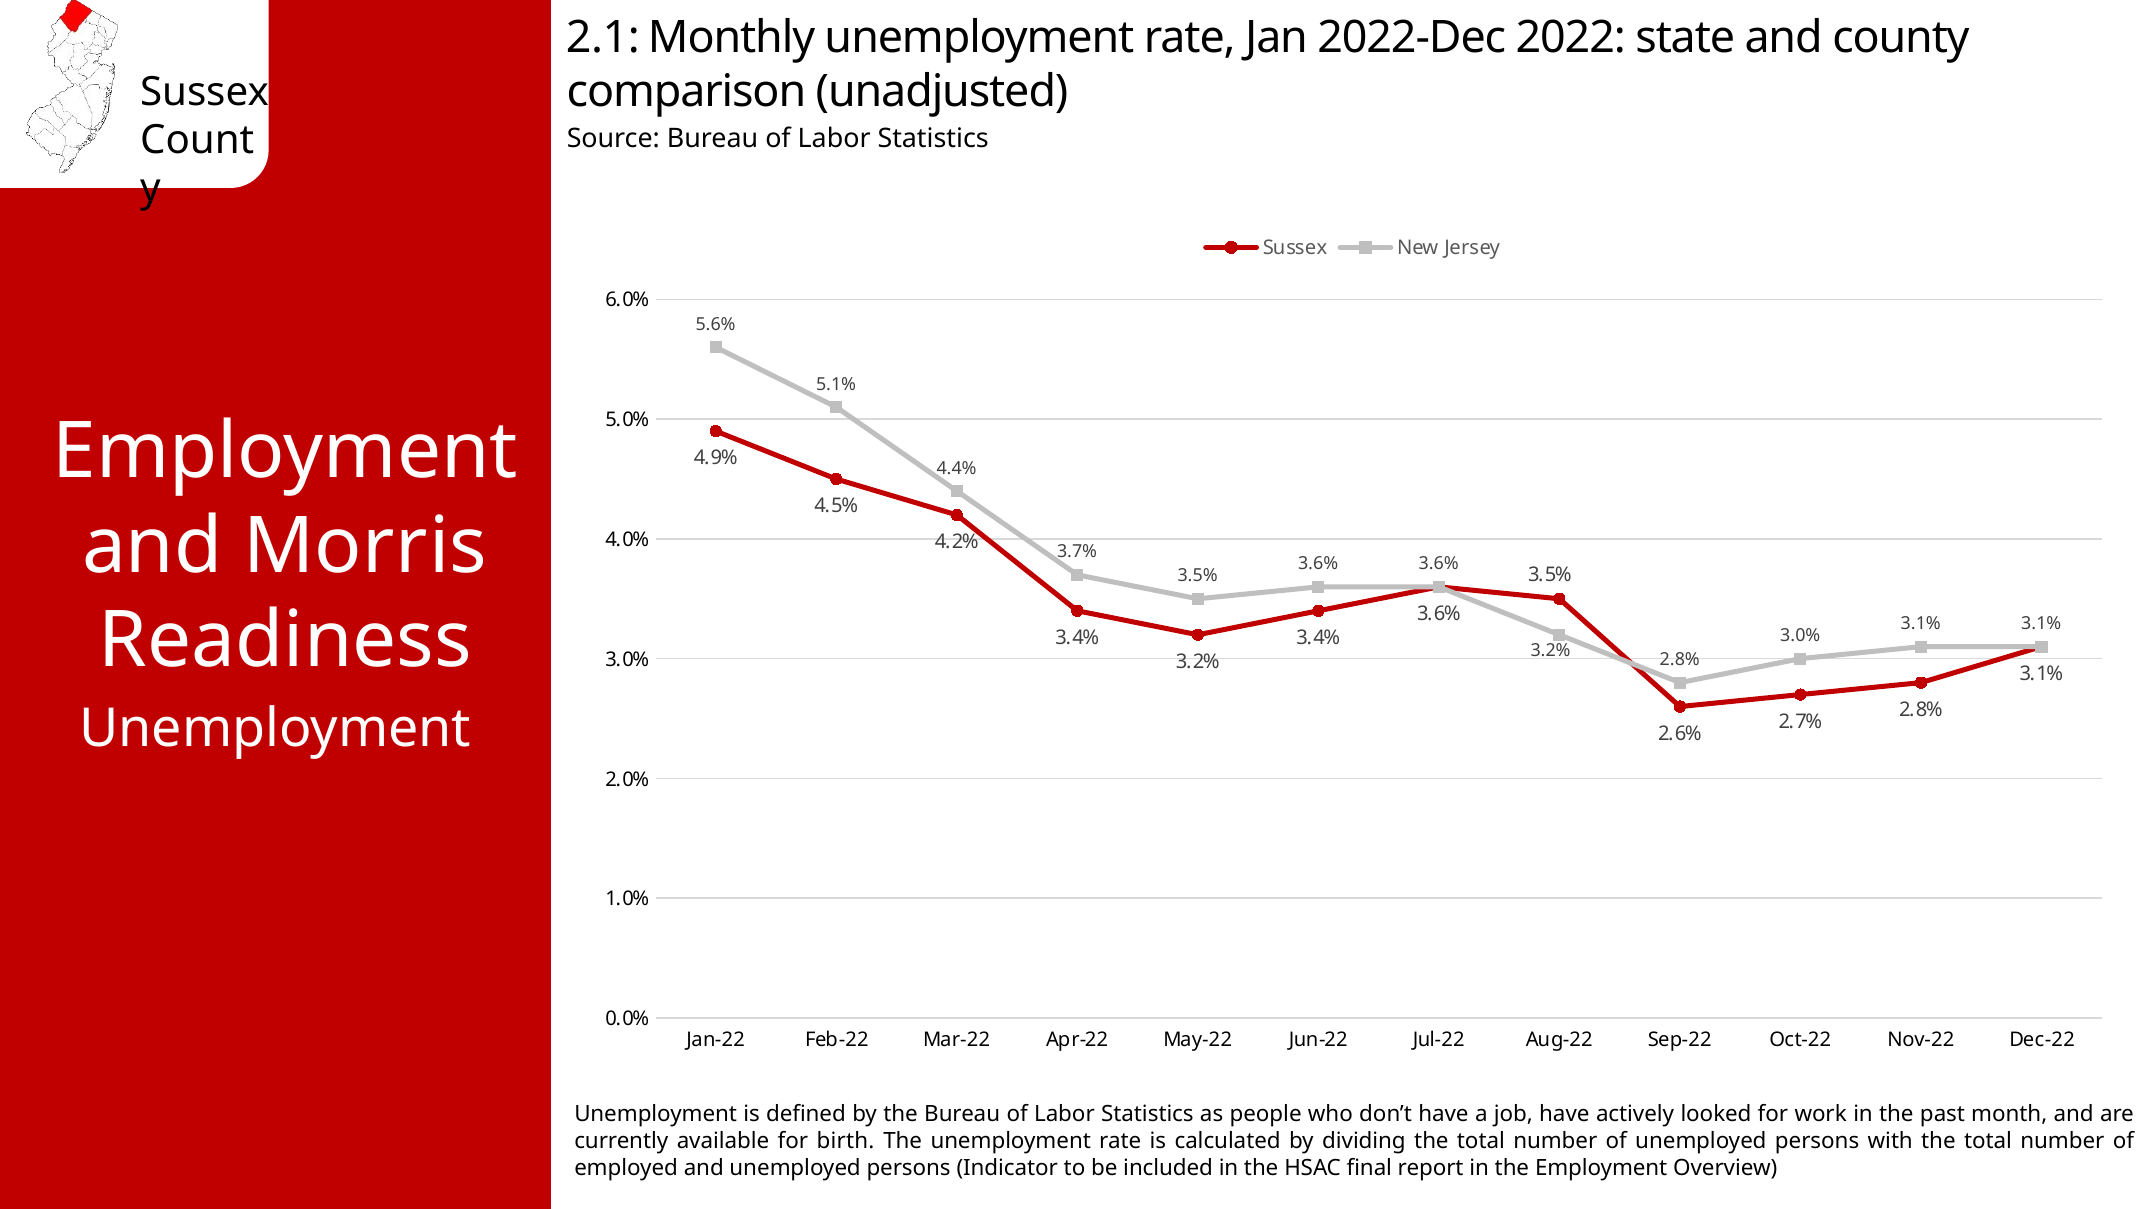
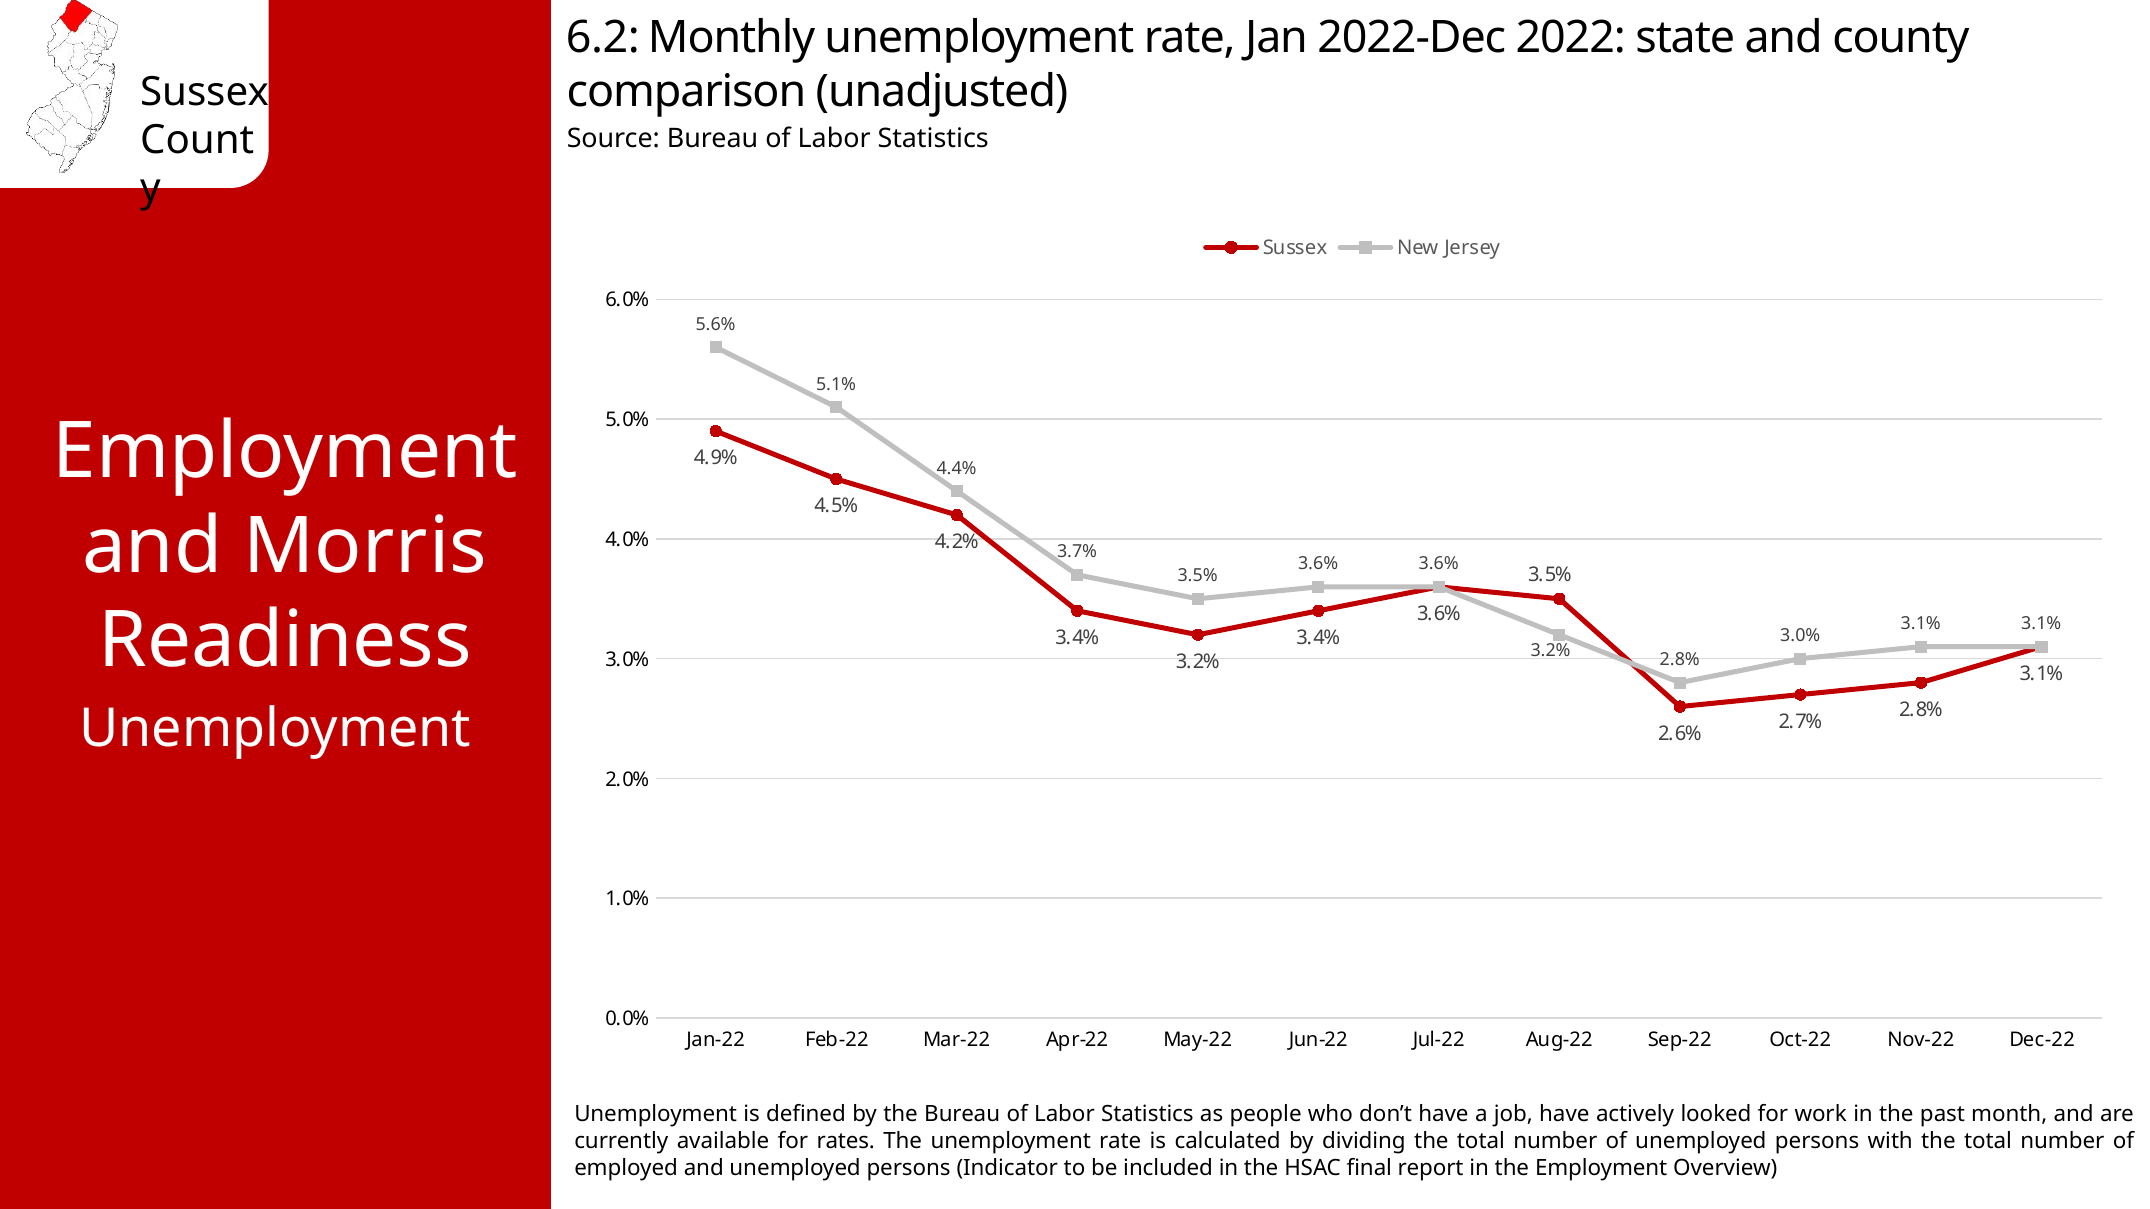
2.1: 2.1 -> 6.2
birth: birth -> rates
